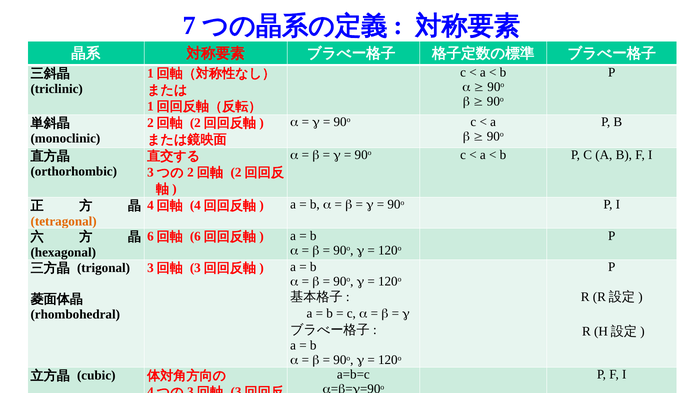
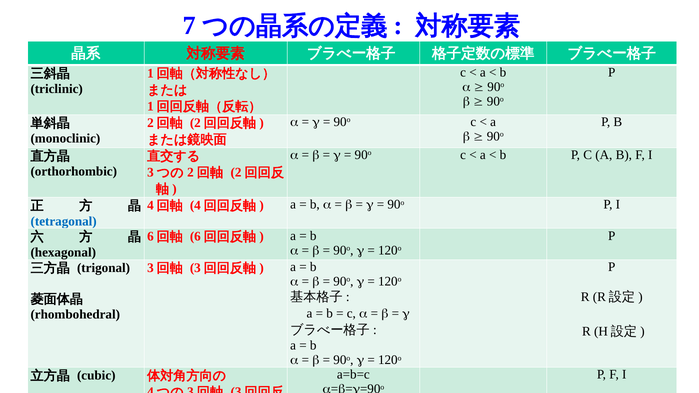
tetragonal colour: orange -> blue
